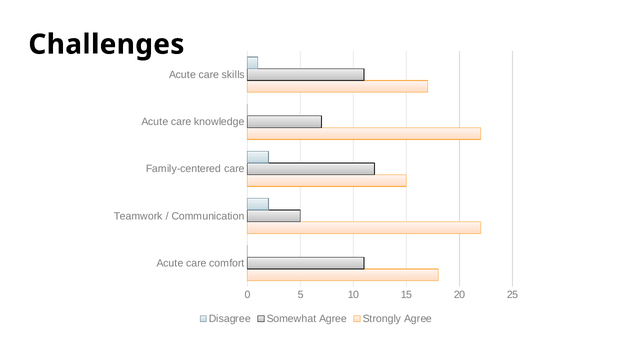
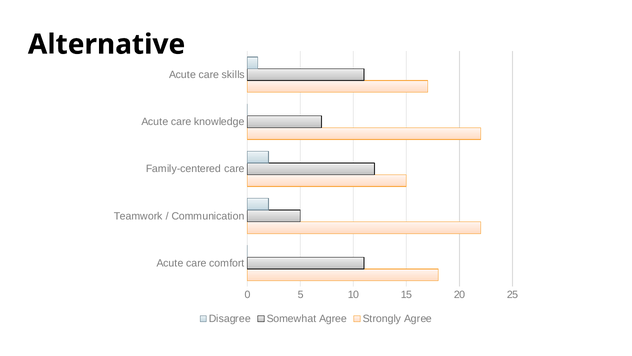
Challenges: Challenges -> Alternative
